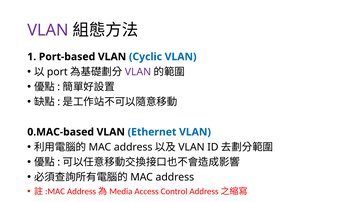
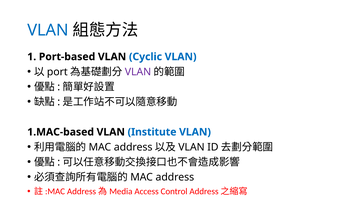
VLAN at (48, 30) colour: purple -> blue
0.MAC-based: 0.MAC-based -> 1.MAC-based
Ethernet: Ethernet -> Institute
